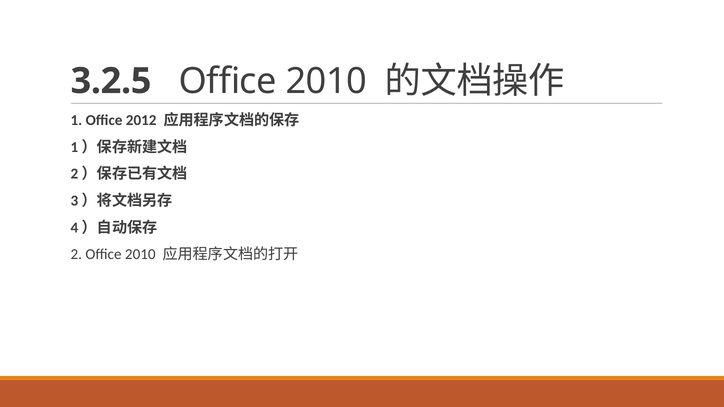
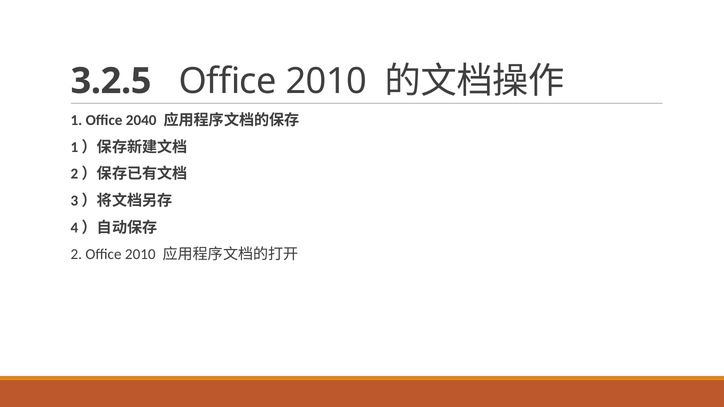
2012: 2012 -> 2040
